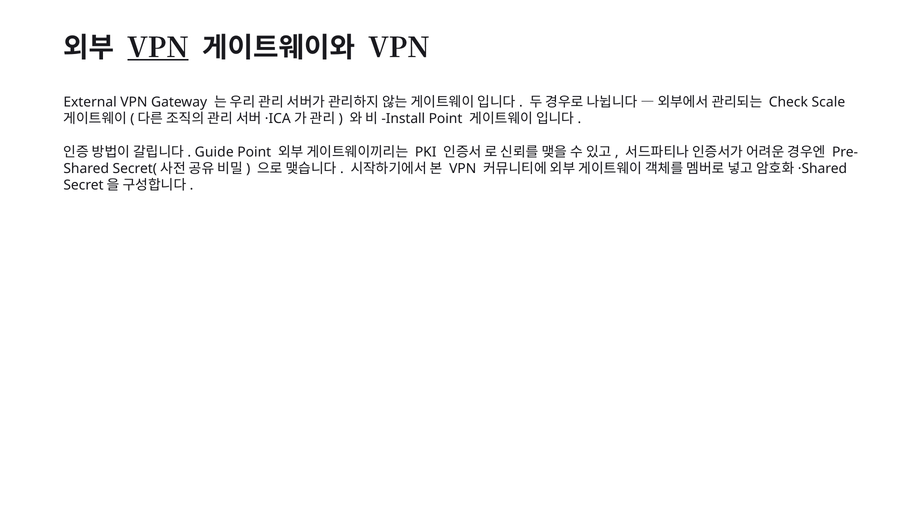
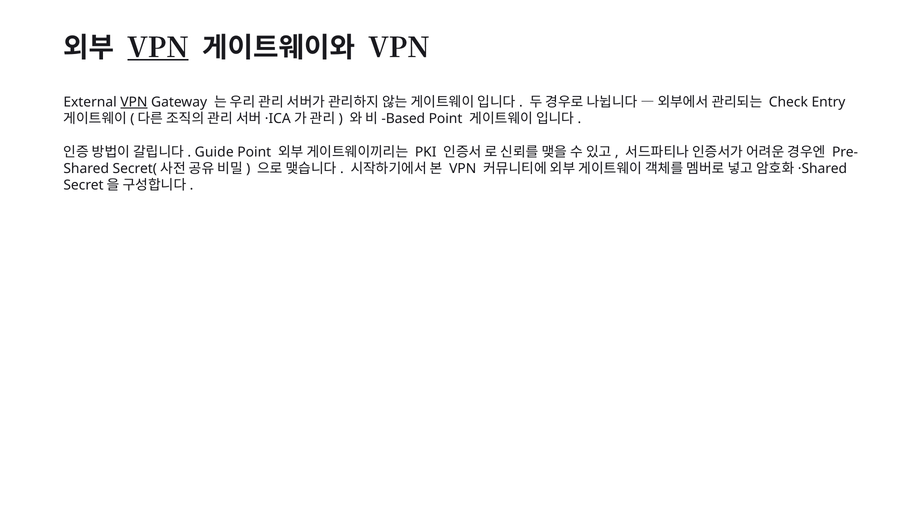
VPN at (134, 102) underline: none -> present
Scale: Scale -> Entry
Install: Install -> Based
